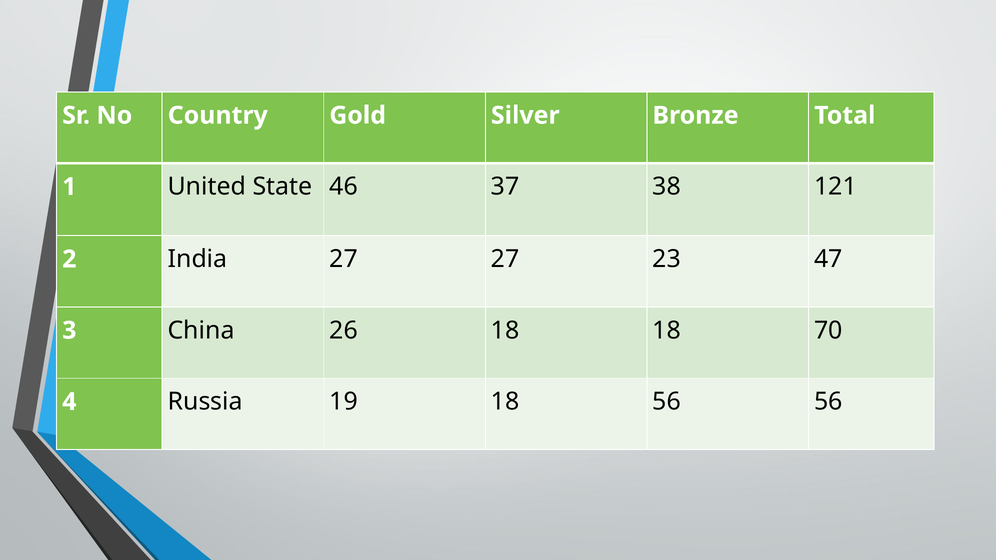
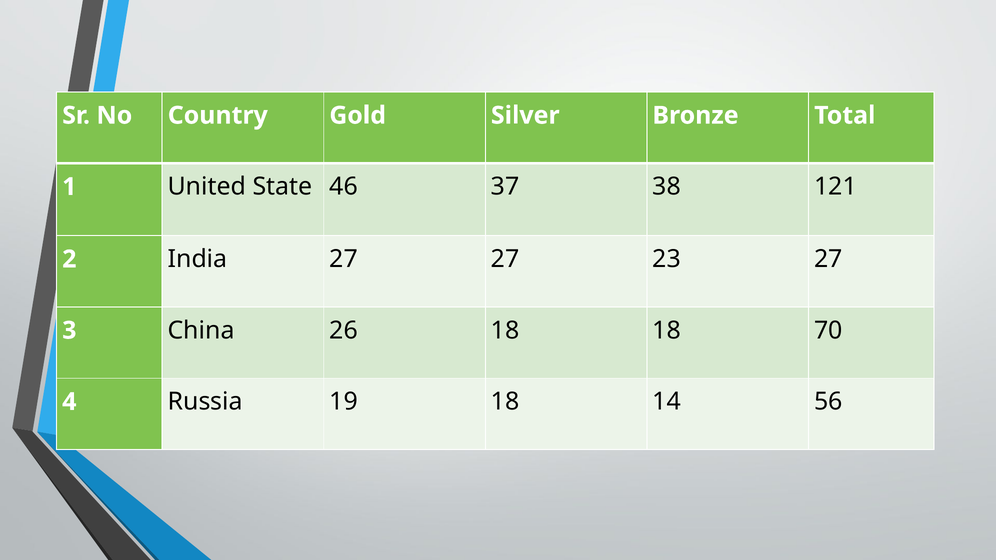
23 47: 47 -> 27
18 56: 56 -> 14
